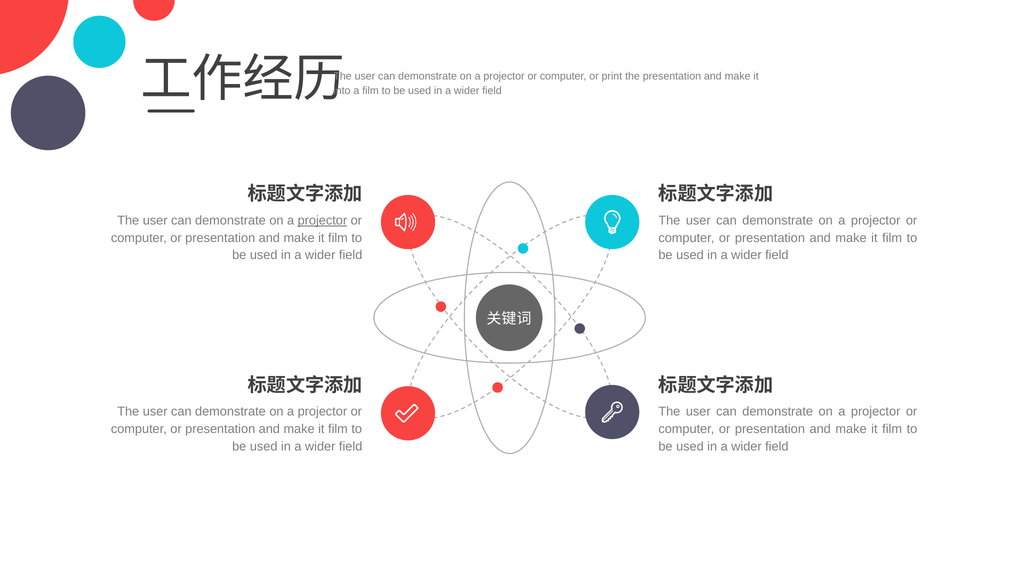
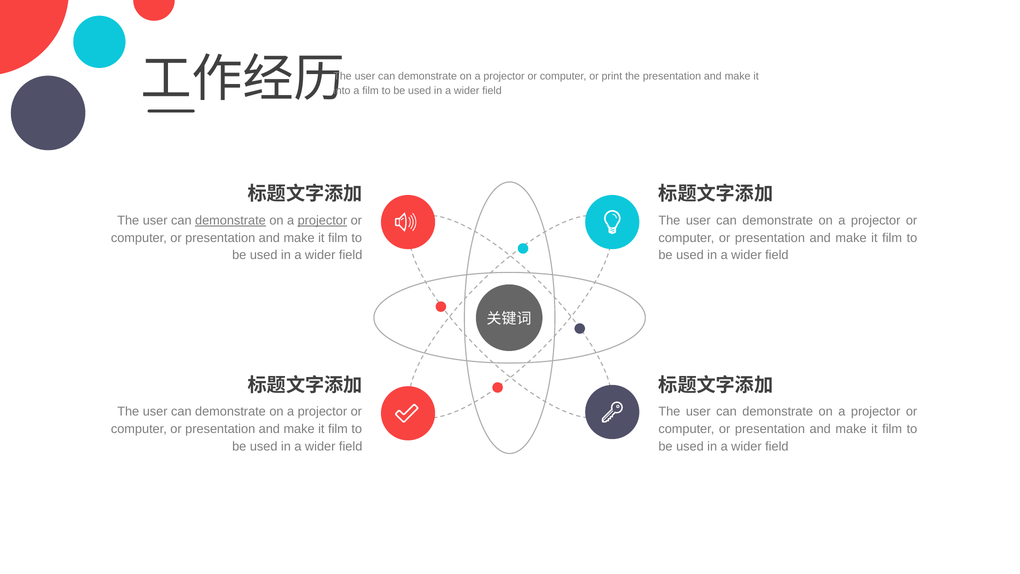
demonstrate at (230, 220) underline: none -> present
